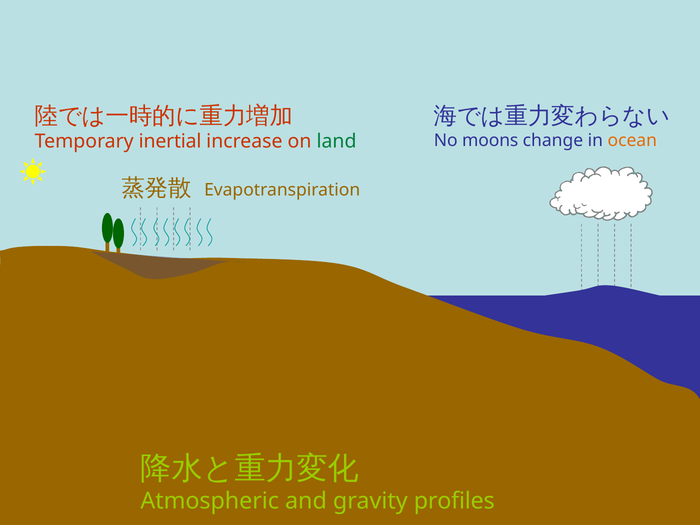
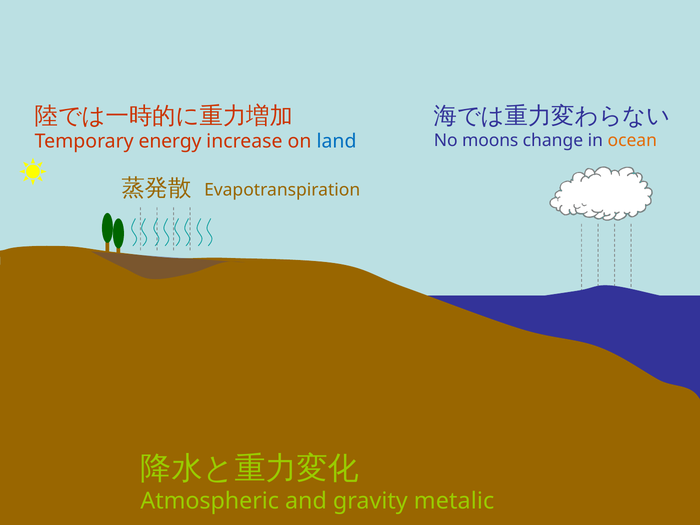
inertial: inertial -> energy
land colour: green -> blue
profiles: profiles -> metalic
